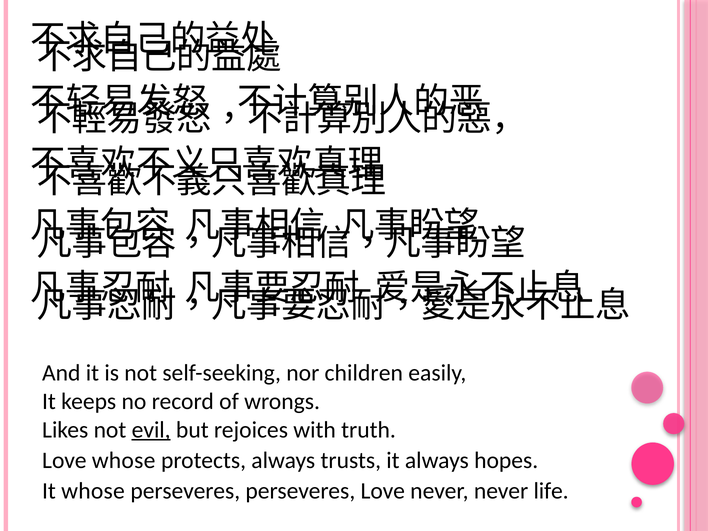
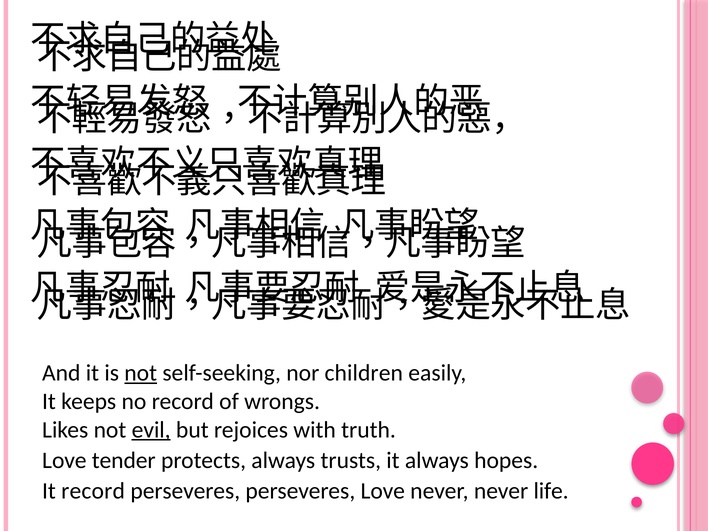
not at (141, 373) underline: none -> present
Love whose: whose -> tender
It whose: whose -> record
